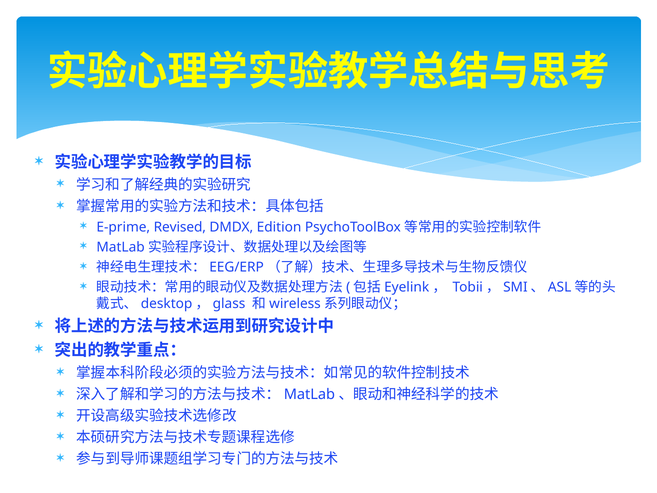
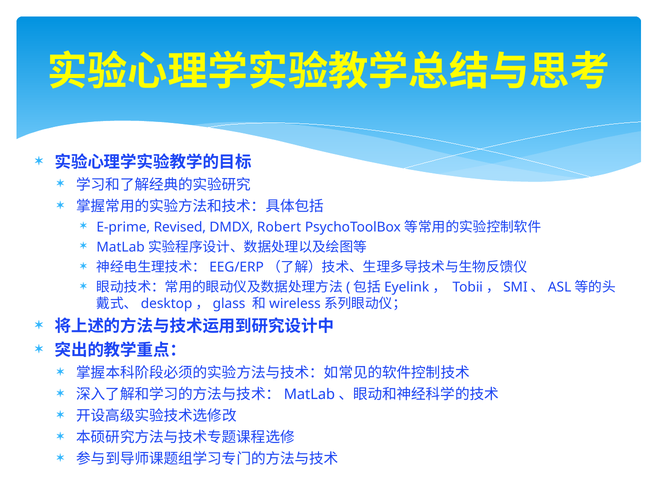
Edition: Edition -> Robert
